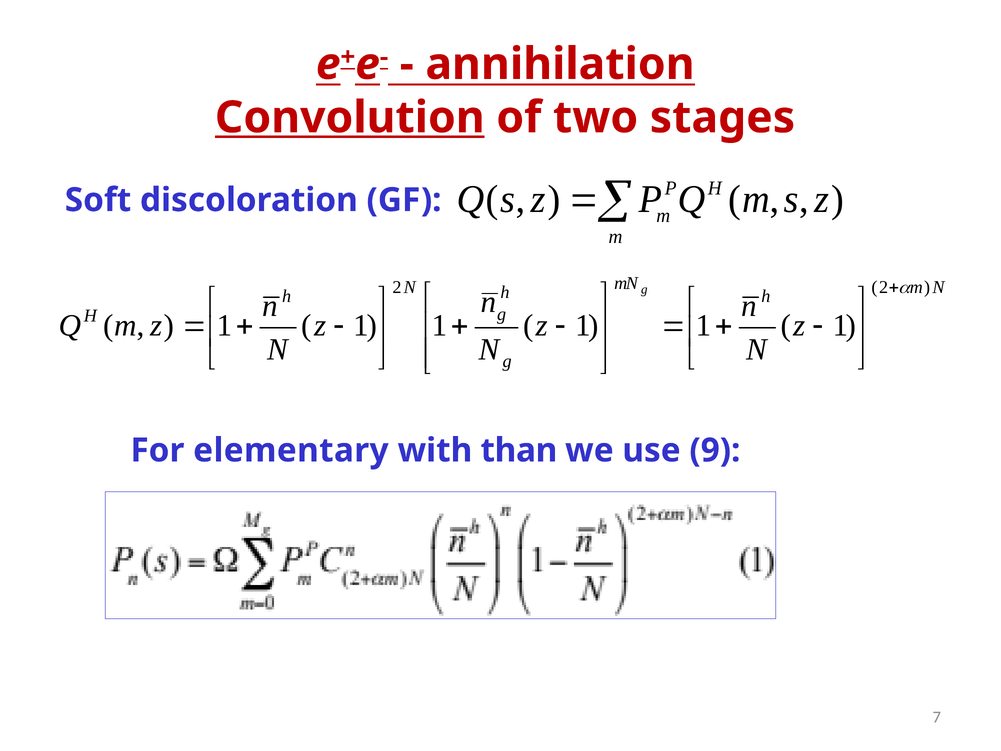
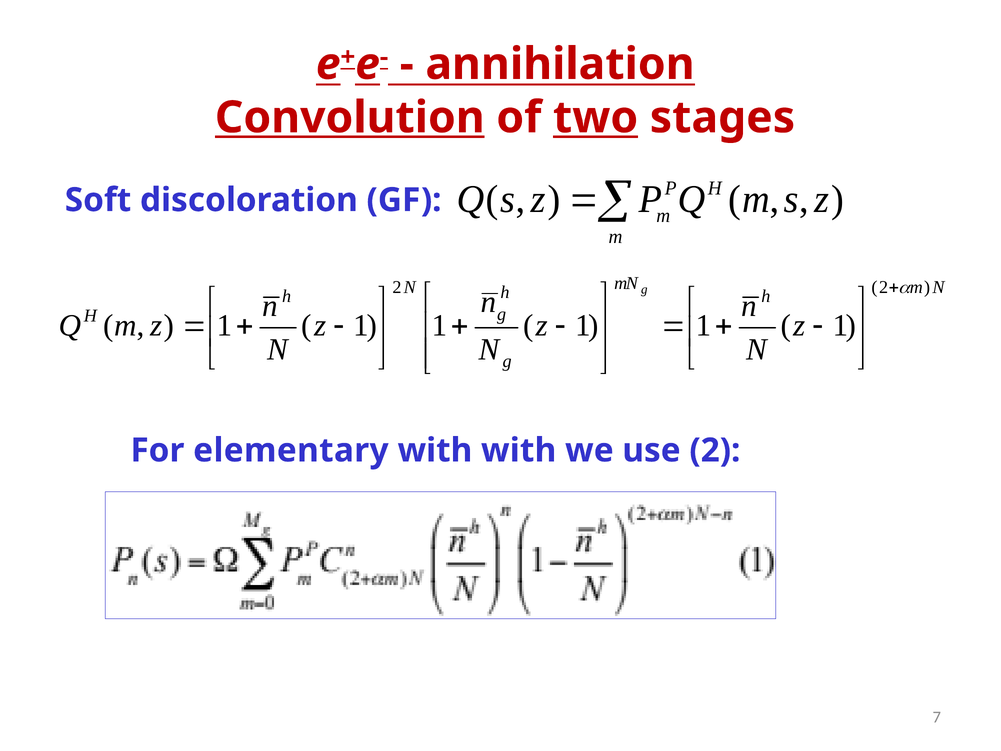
two underline: none -> present
with than: than -> with
use 9: 9 -> 2
